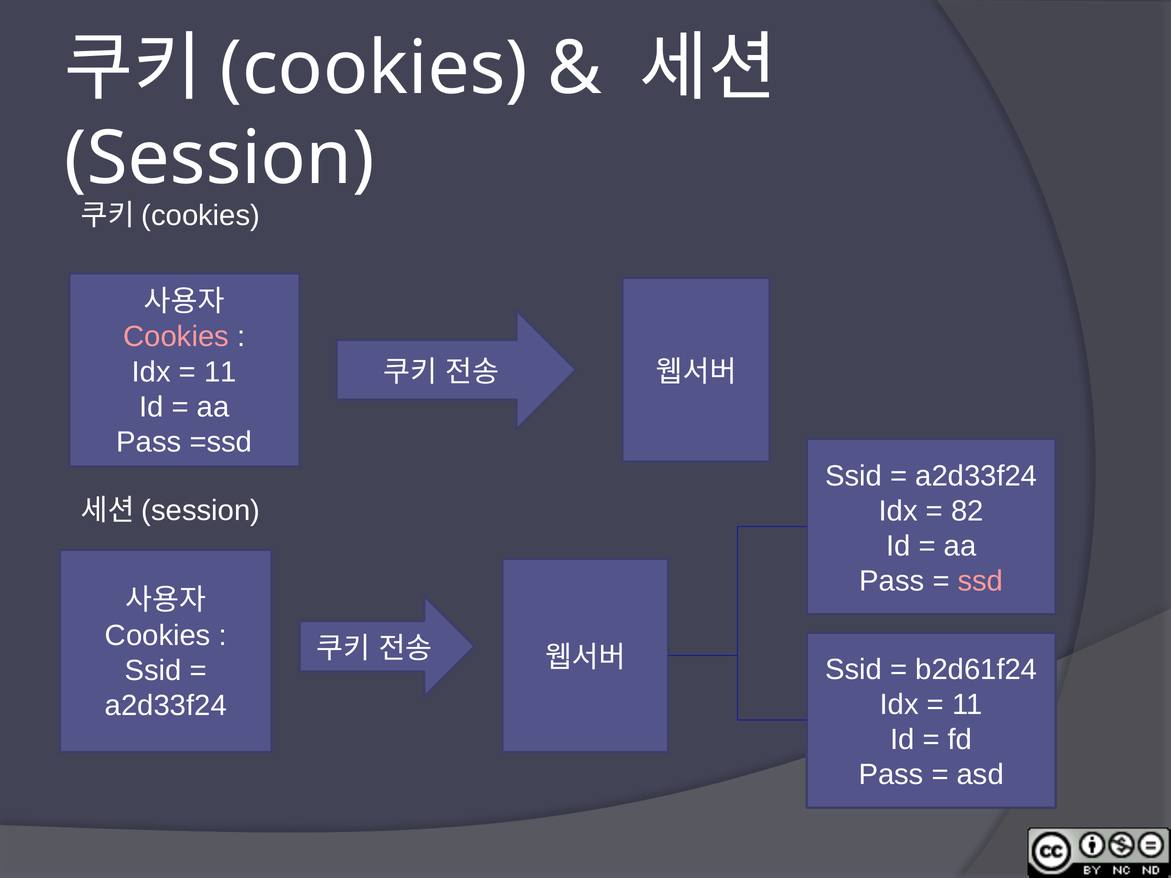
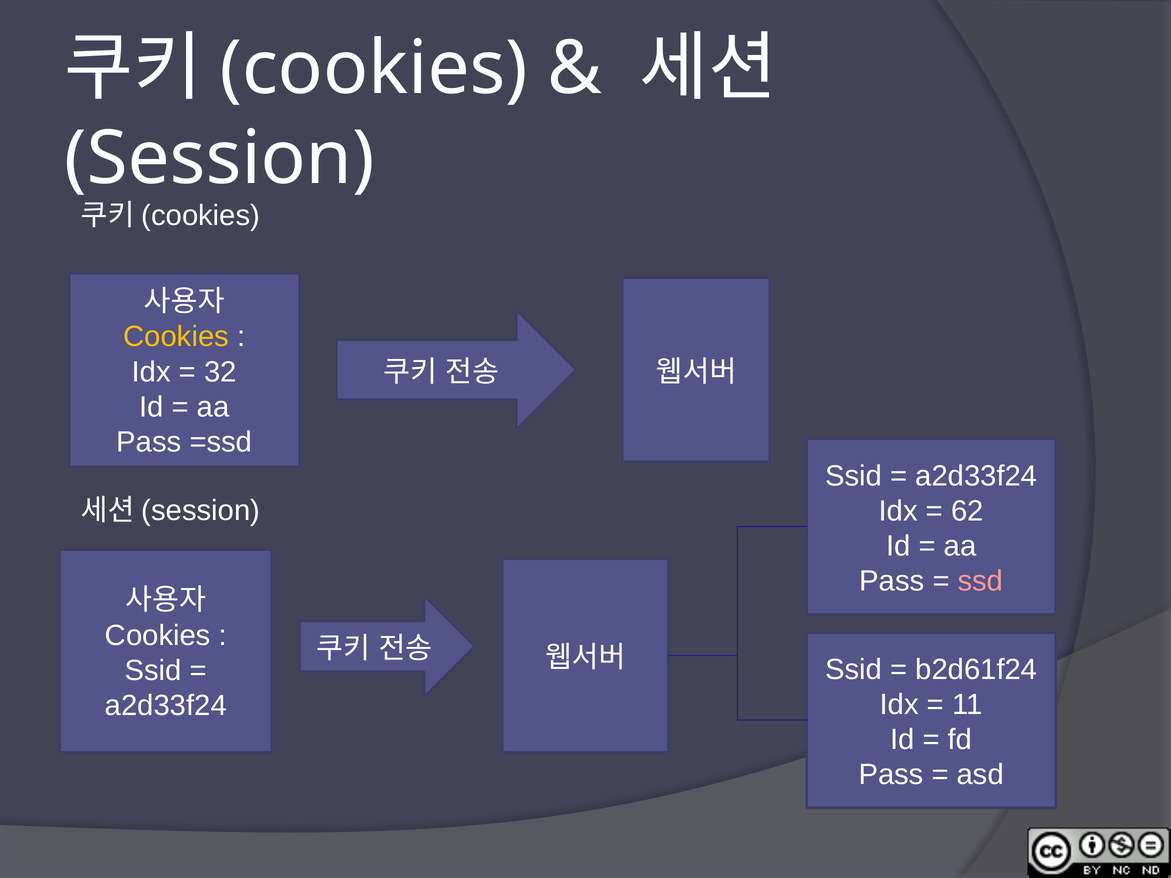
Cookies at (176, 337) colour: pink -> yellow
11 at (220, 372): 11 -> 32
82: 82 -> 62
